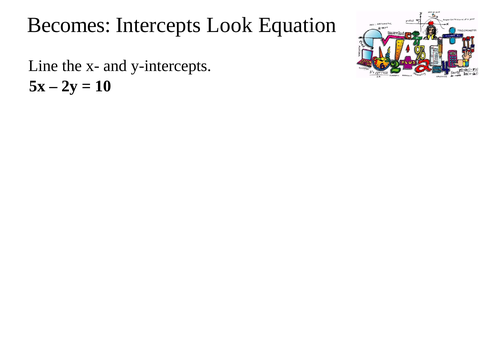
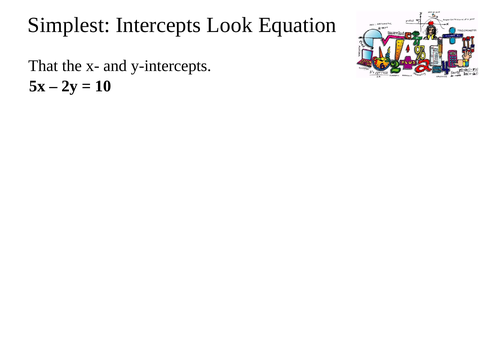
Becomes: Becomes -> Simplest
Line: Line -> That
